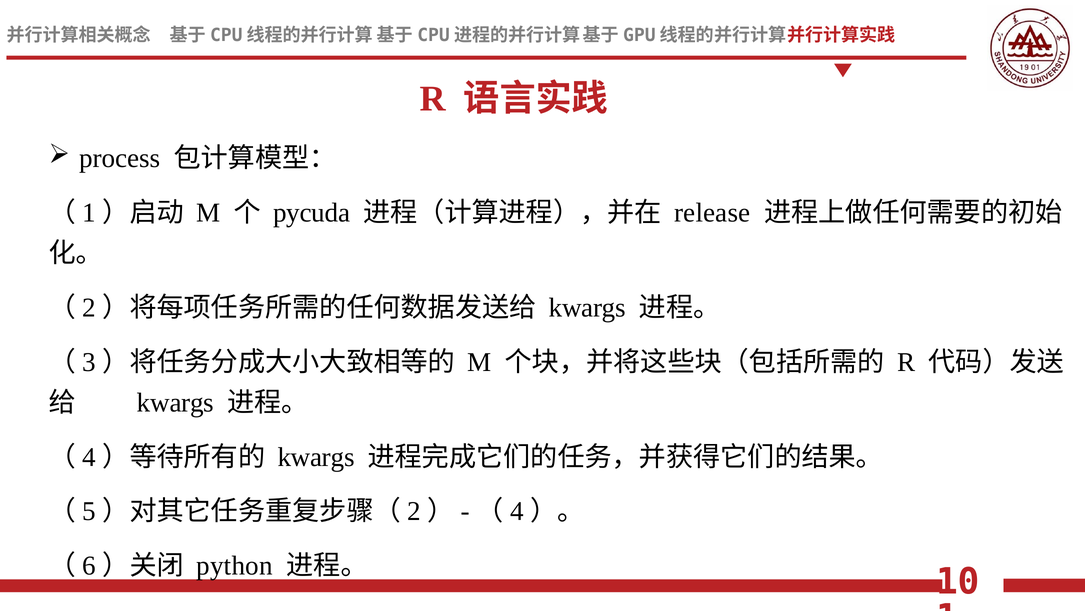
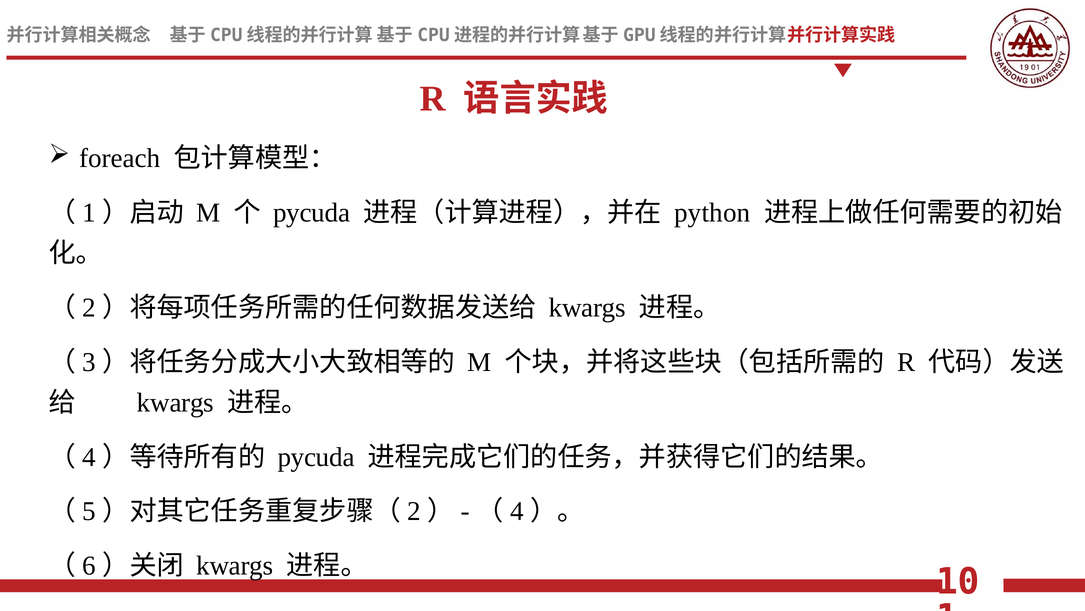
process: process -> foreach
release: release -> python
kwargs at (316, 457): kwargs -> pycuda
python at (234, 565): python -> kwargs
